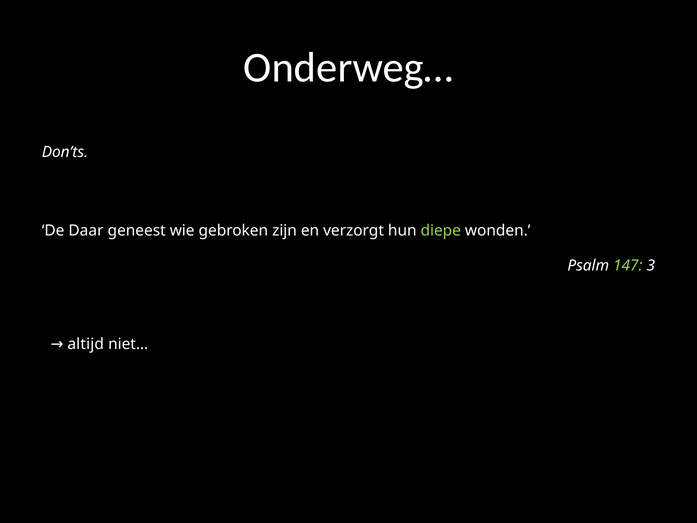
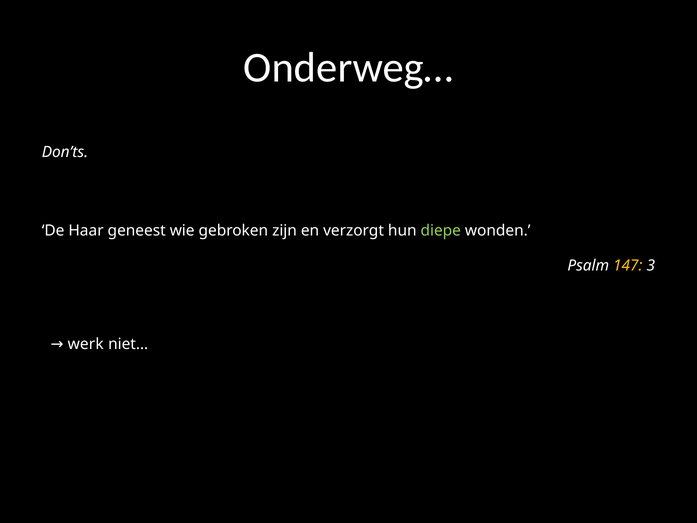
Daar: Daar -> Haar
147 colour: light green -> yellow
altijd: altijd -> werk
